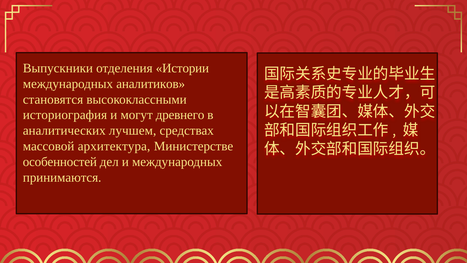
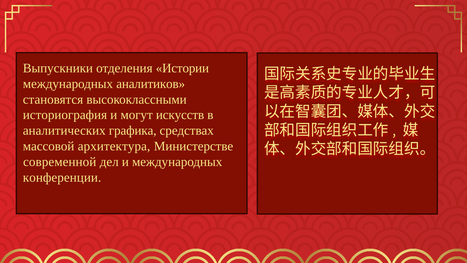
древнего: древнего -> искусств
лучшем: лучшем -> графика
особенностей: особенностей -> современной
принимаются: принимаются -> конференции
